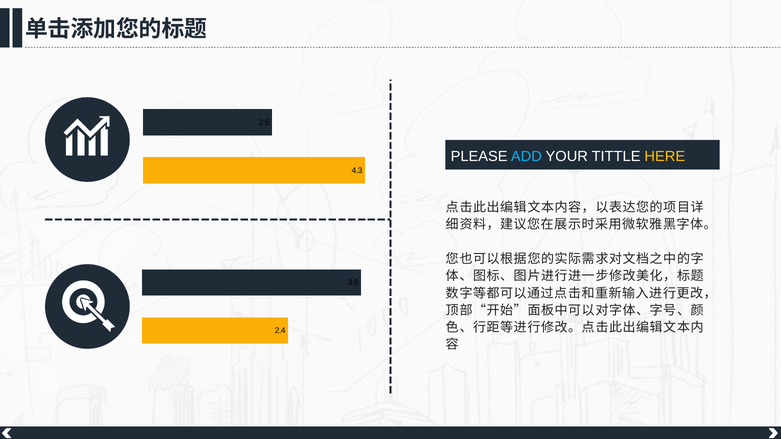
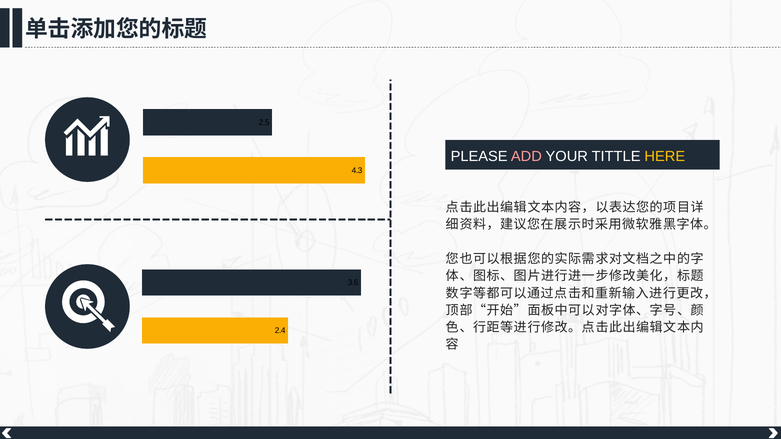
ADD colour: light blue -> pink
